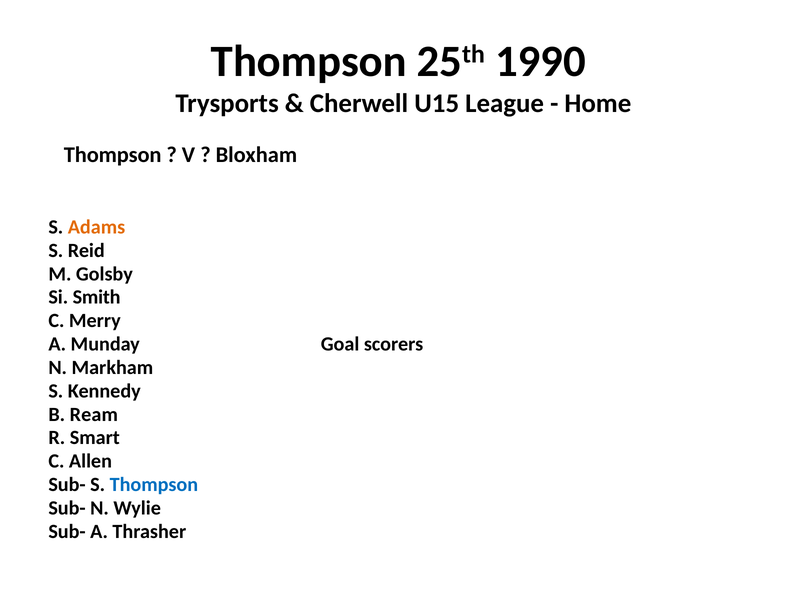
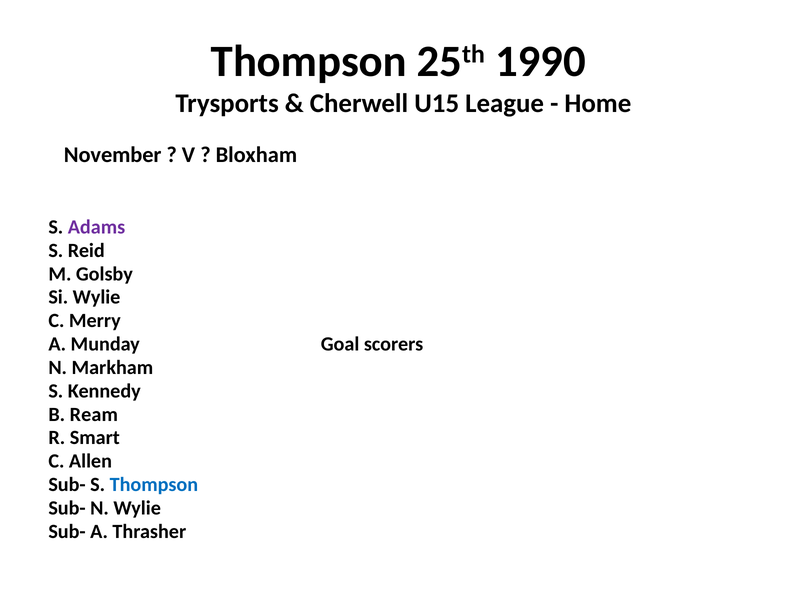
Thompson at (113, 155): Thompson -> November
Adams colour: orange -> purple
Si Smith: Smith -> Wylie
